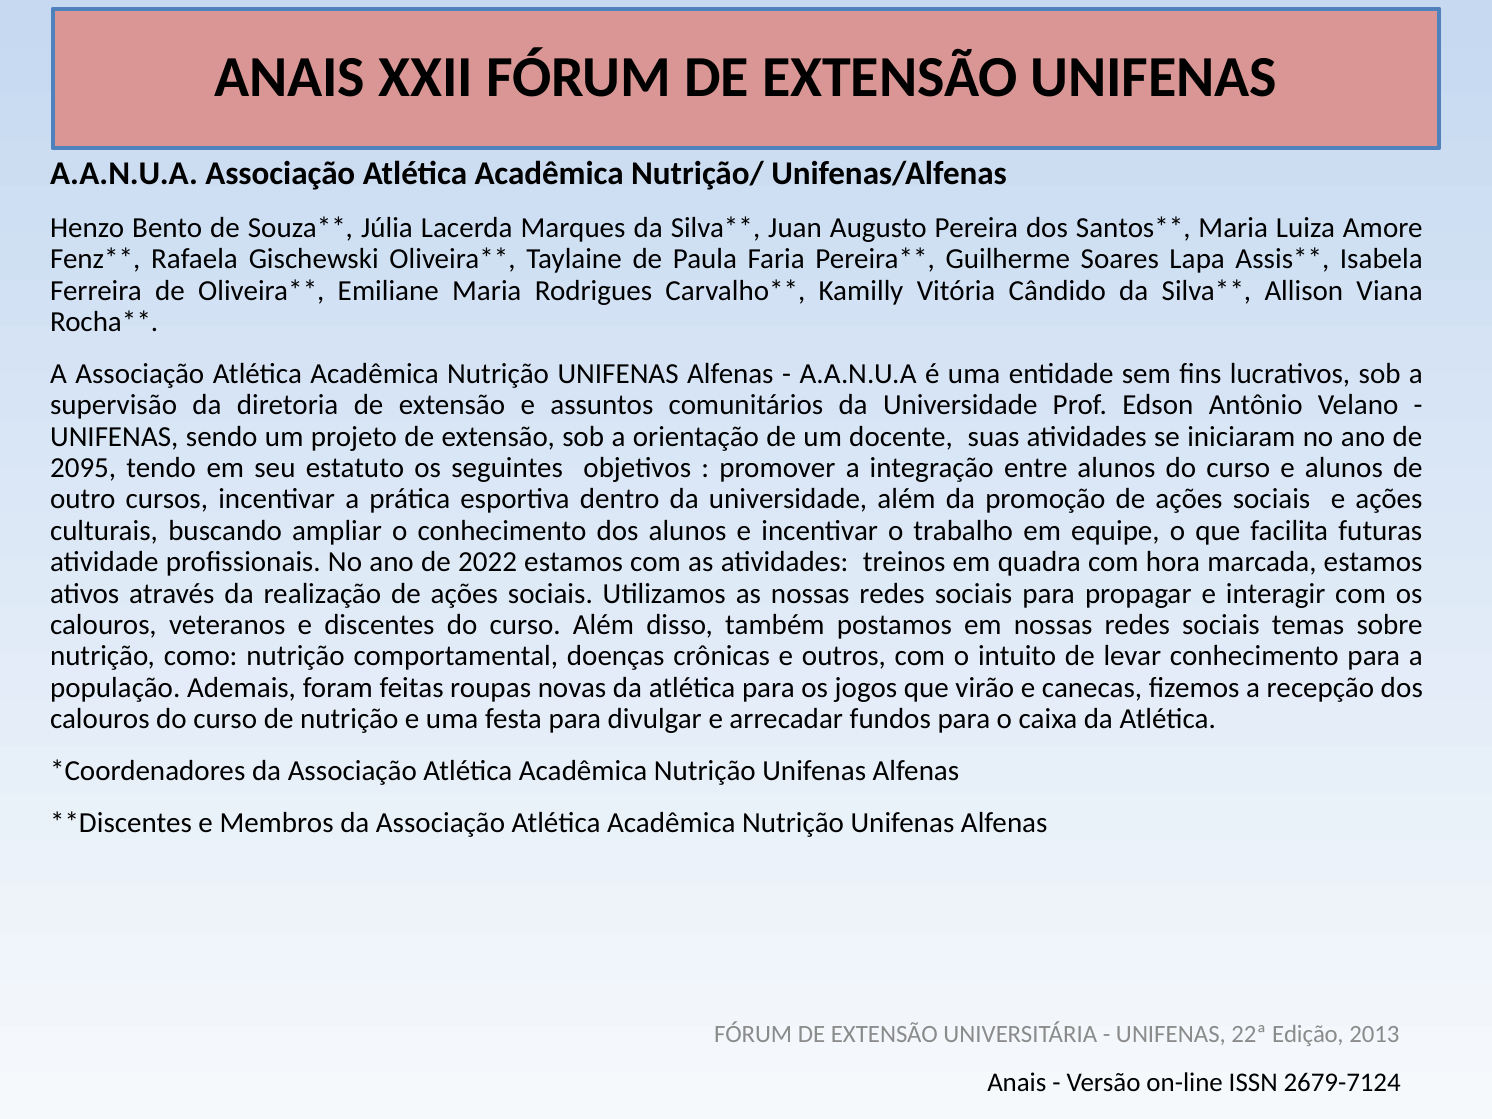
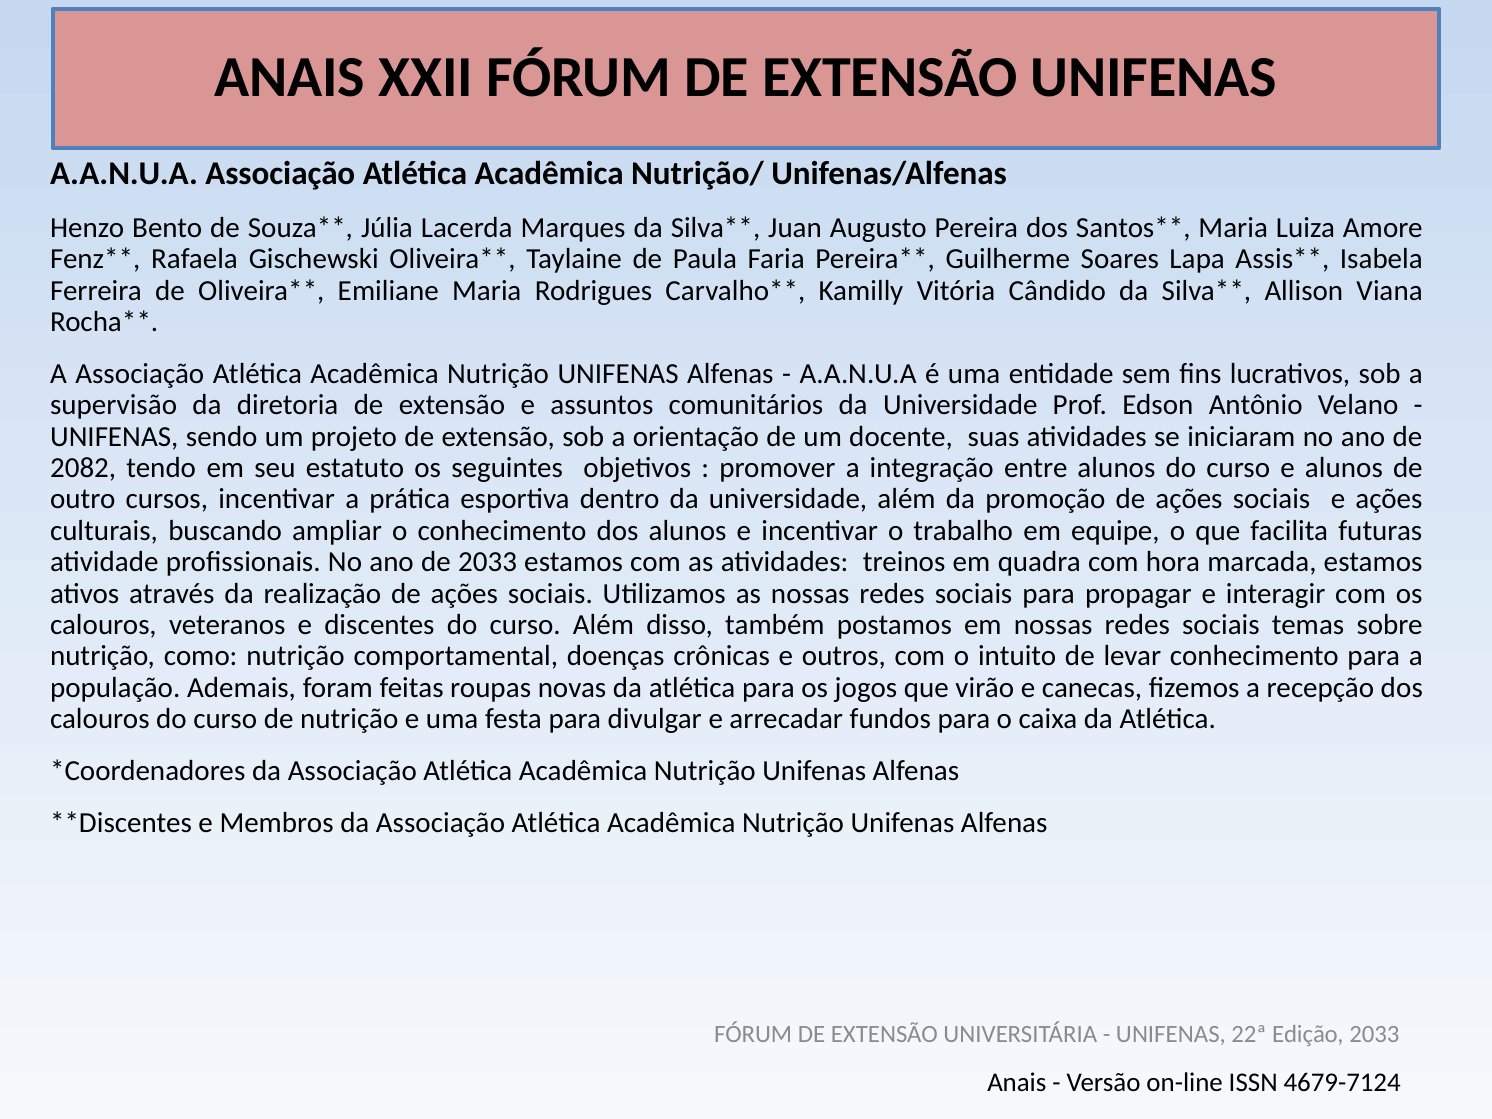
2095: 2095 -> 2082
de 2022: 2022 -> 2033
Edição 2013: 2013 -> 2033
2679-7124: 2679-7124 -> 4679-7124
